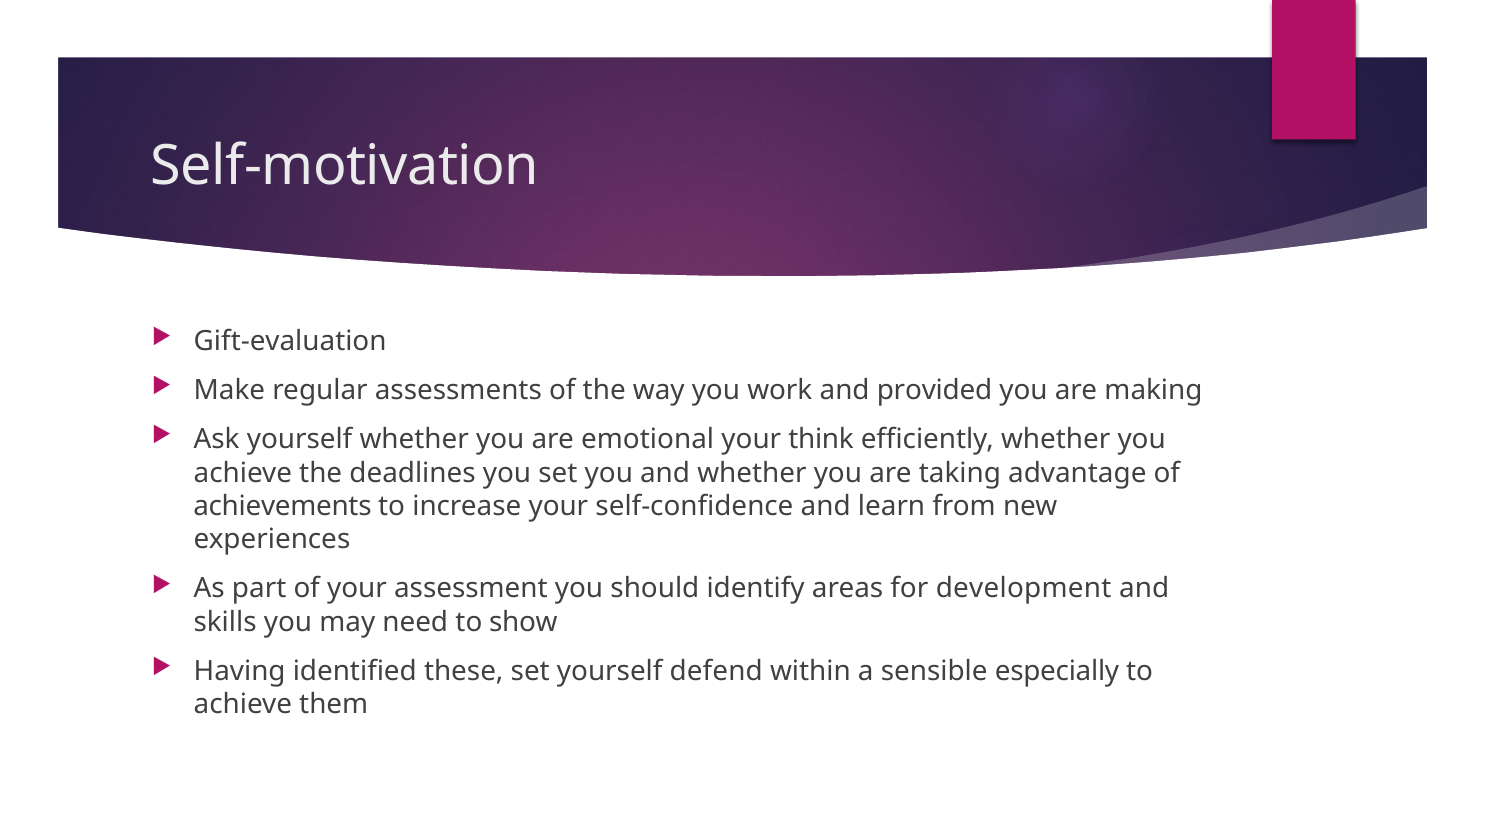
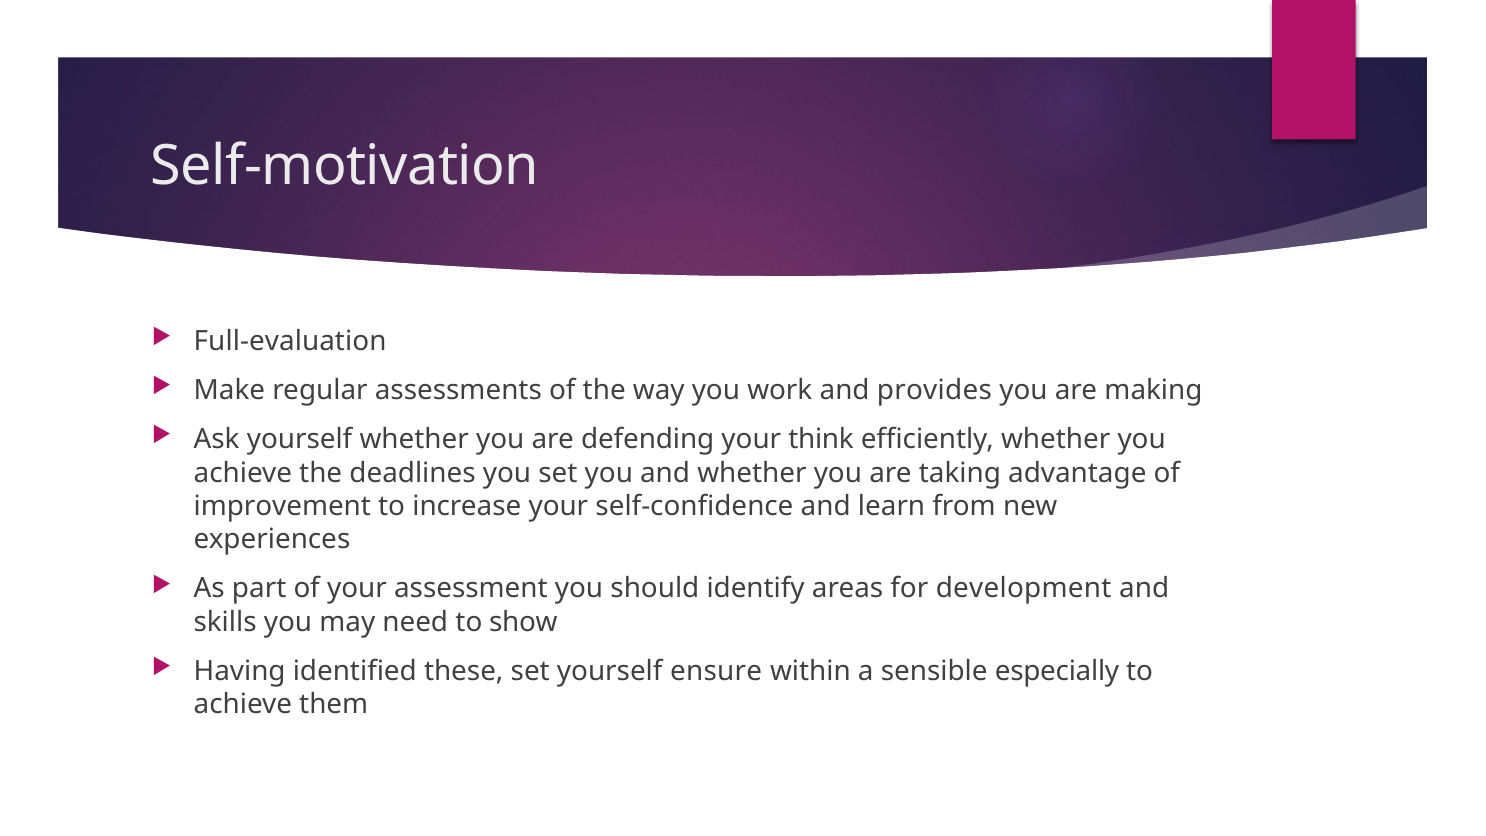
Gift-evaluation: Gift-evaluation -> Full-evaluation
provided: provided -> provides
emotional: emotional -> defending
achievements: achievements -> improvement
defend: defend -> ensure
